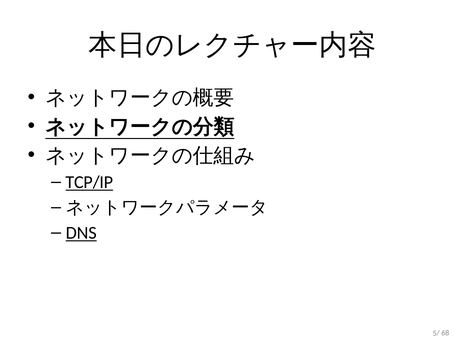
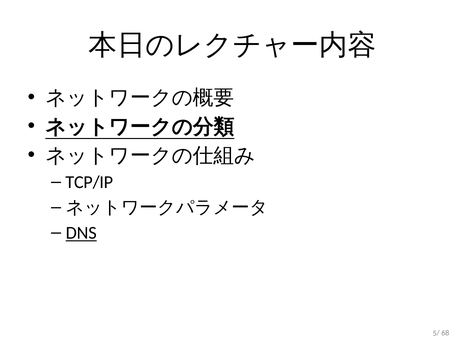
TCP/IP underline: present -> none
